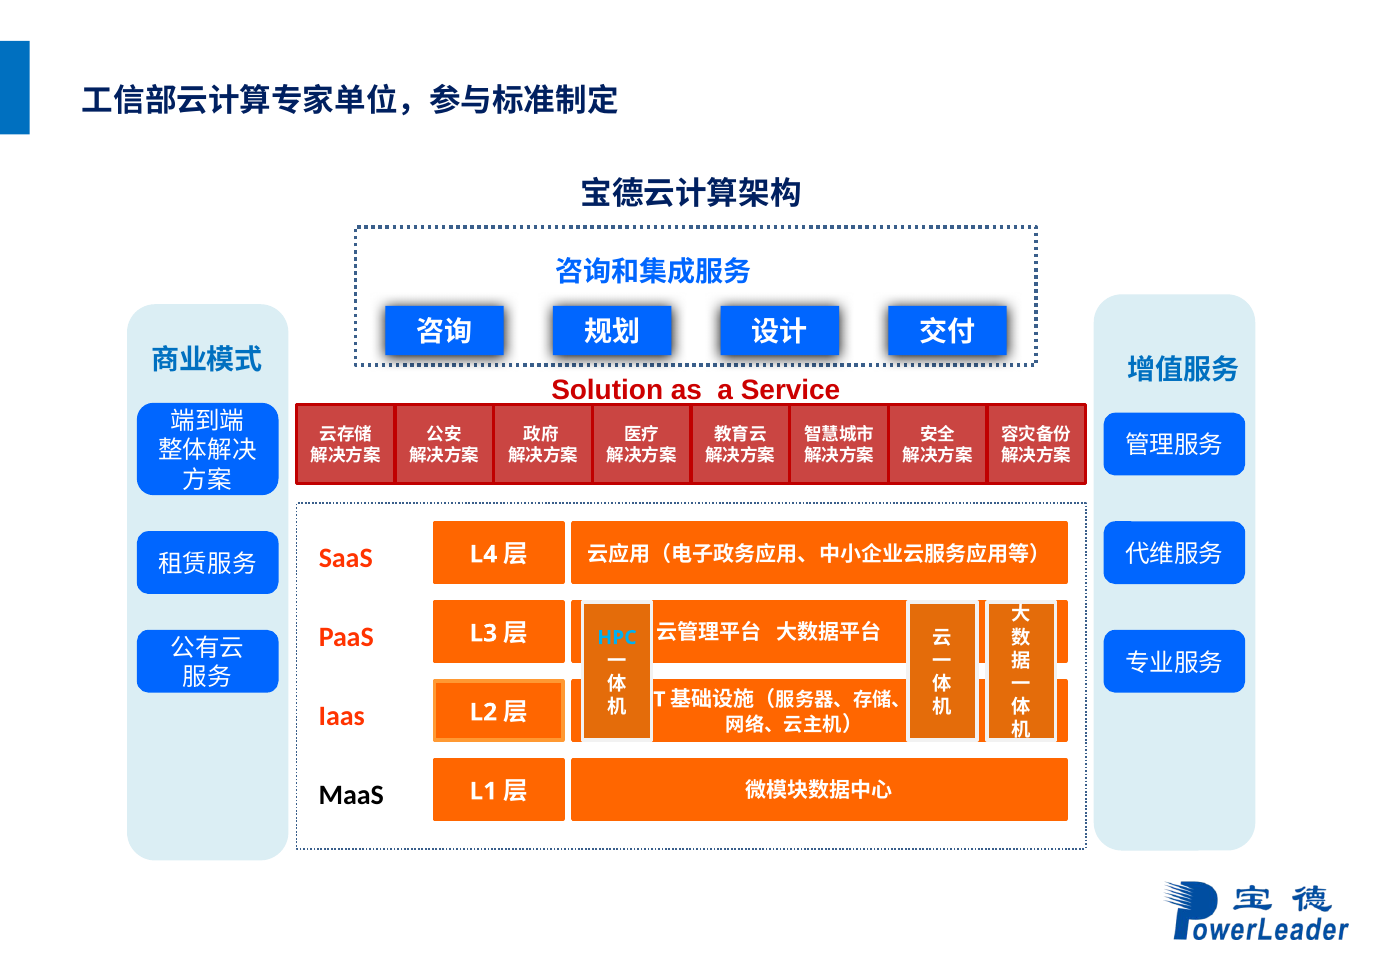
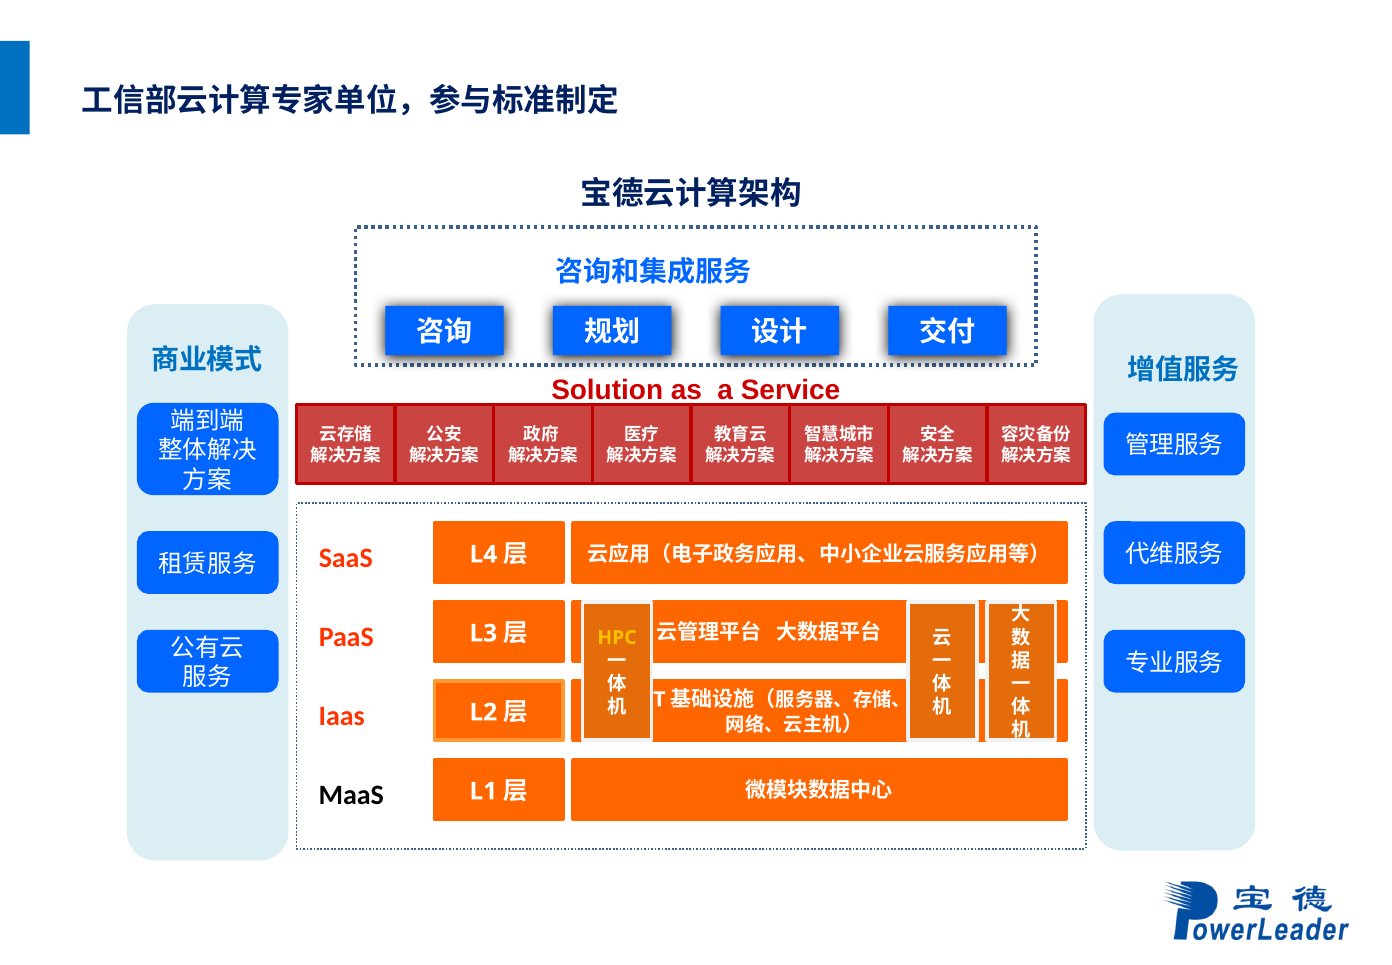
HPC colour: light blue -> yellow
